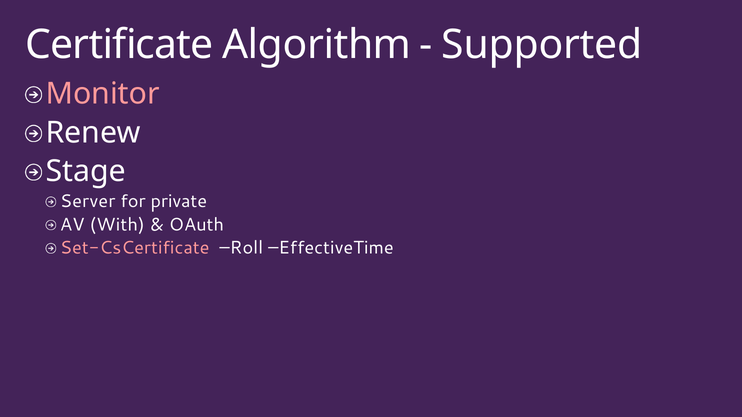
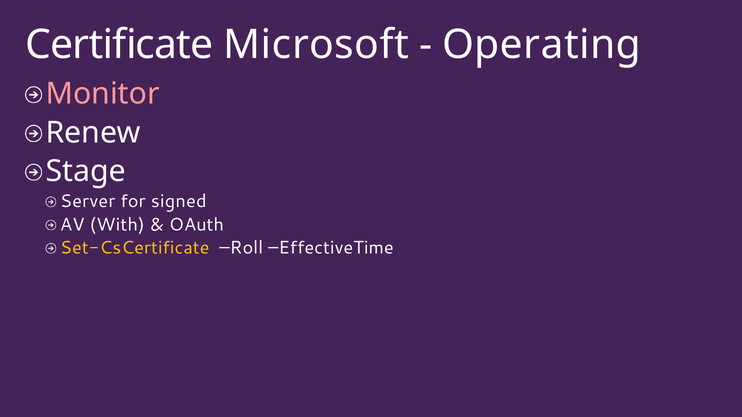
Algorithm: Algorithm -> Microsoft
Supported: Supported -> Operating
private: private -> signed
Set-CsCertificate colour: pink -> yellow
